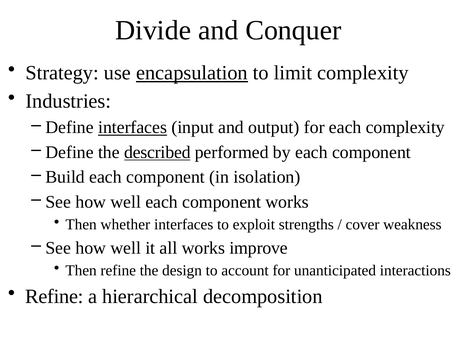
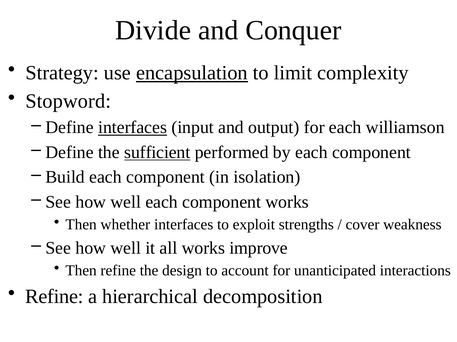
Industries: Industries -> Stopword
each complexity: complexity -> williamson
described: described -> sufficient
